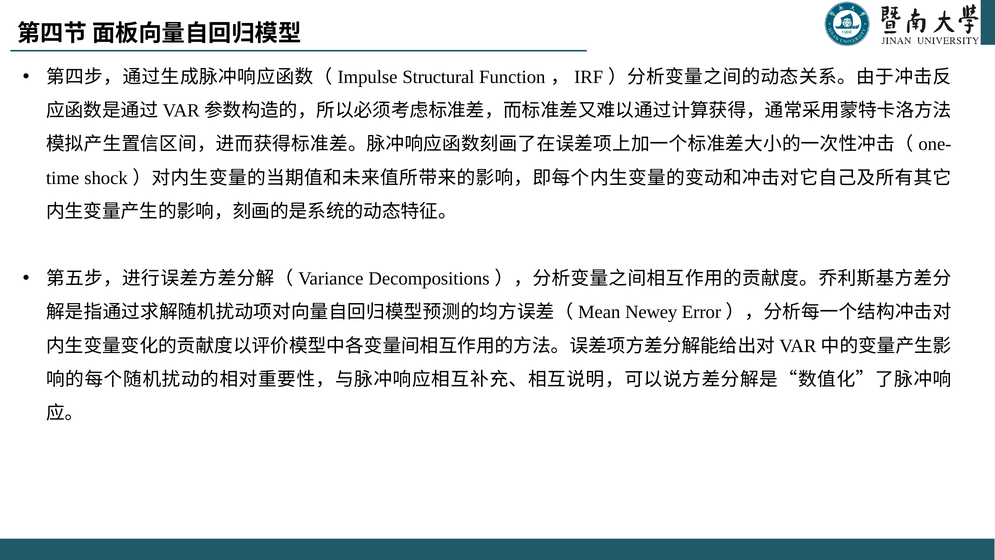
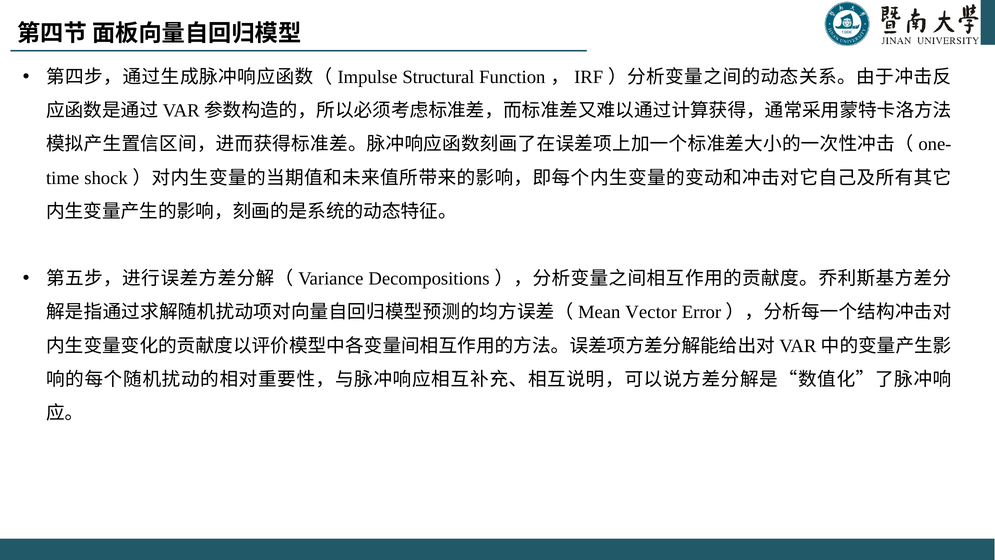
Newey: Newey -> Vector
